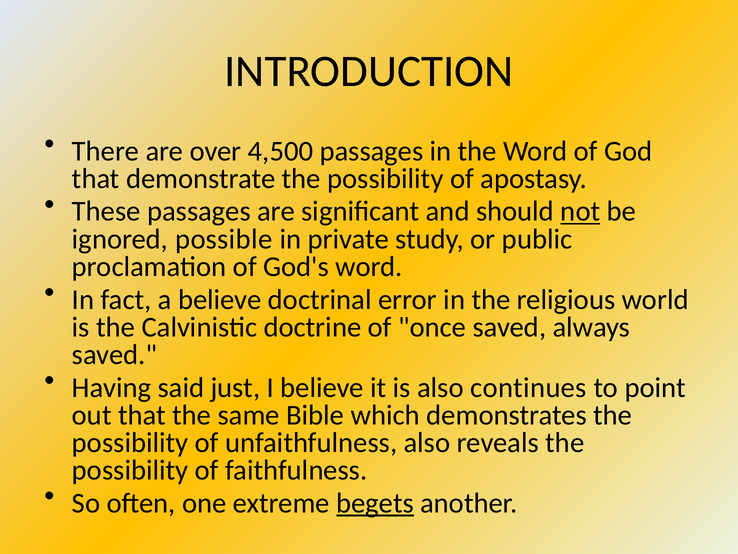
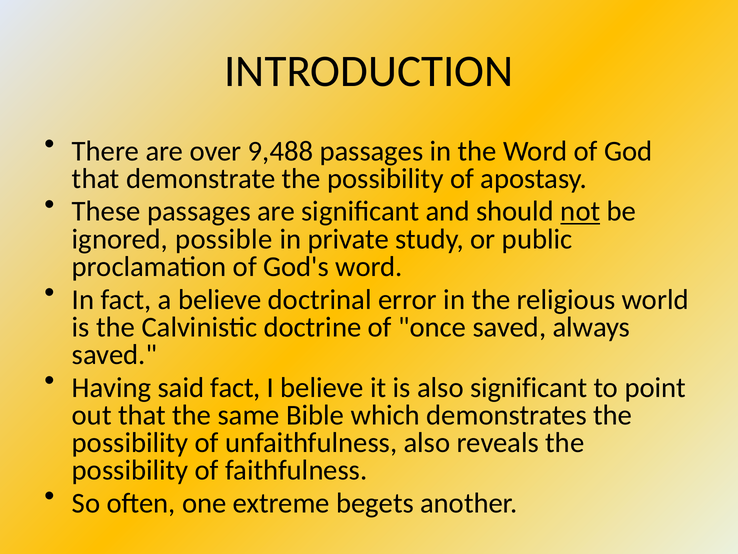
4,500: 4,500 -> 9,488
said just: just -> fact
also continues: continues -> significant
begets underline: present -> none
